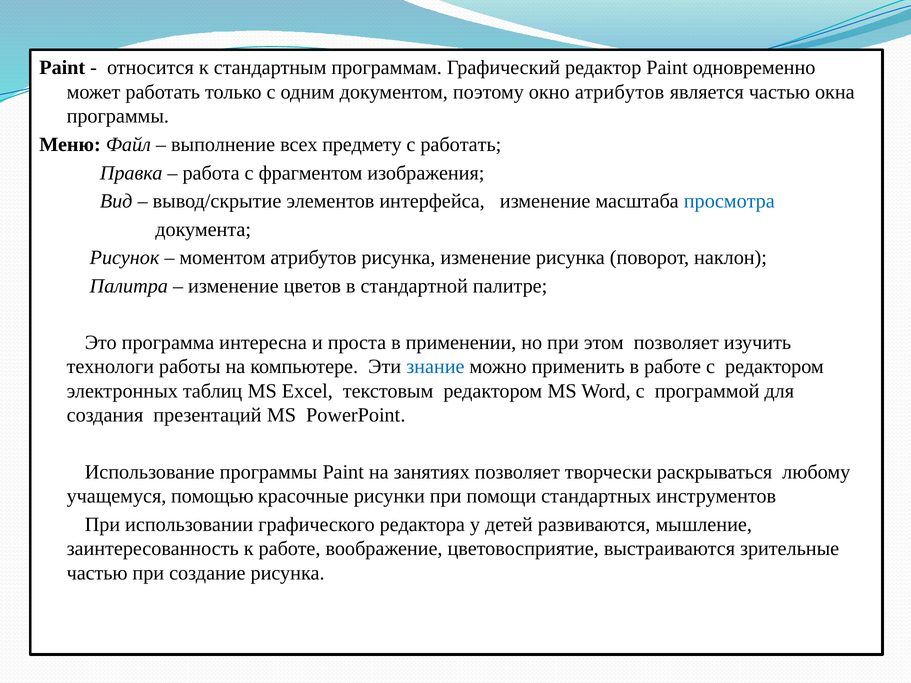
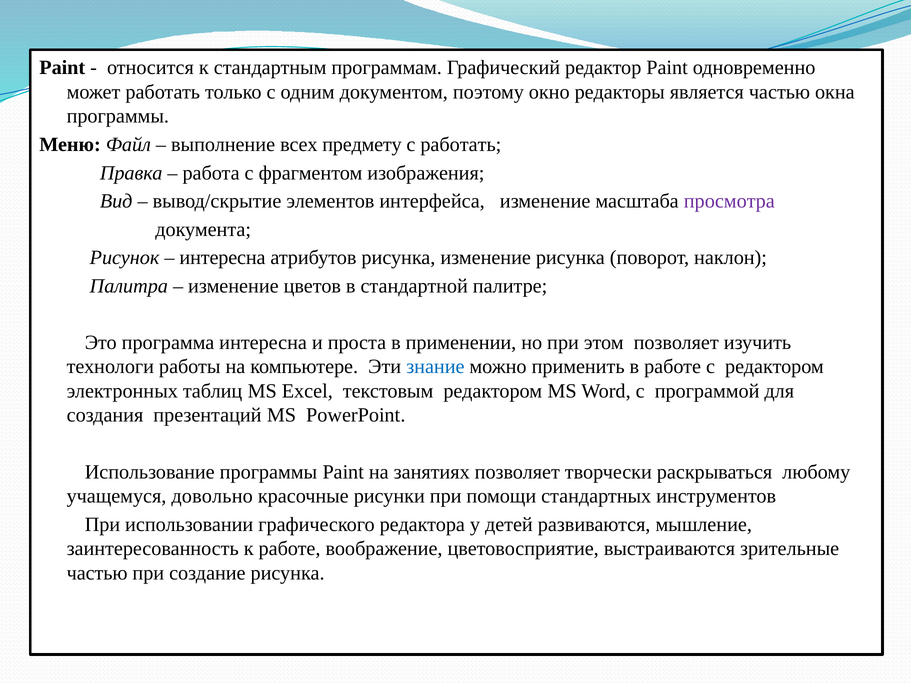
окно атрибутов: атрибутов -> редакторы
просмотра colour: blue -> purple
моментом at (223, 258): моментом -> интересна
помощью: помощью -> довольно
